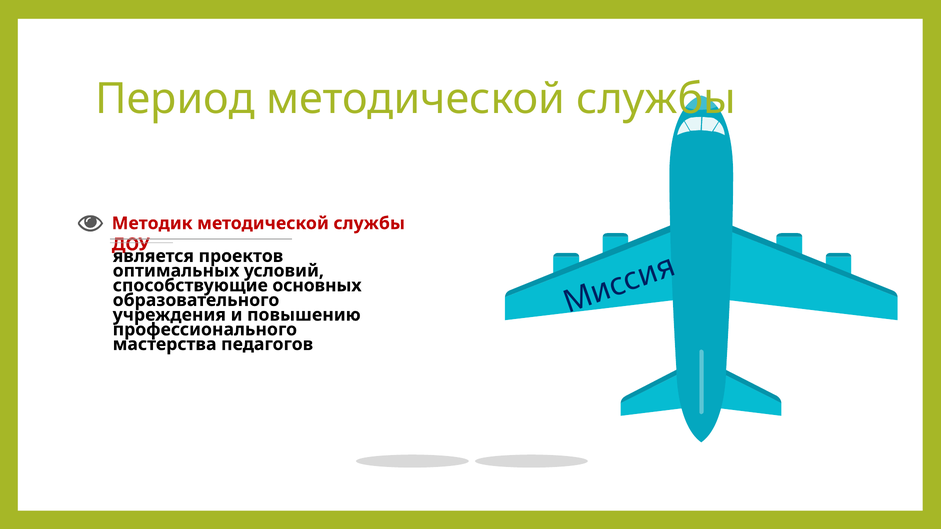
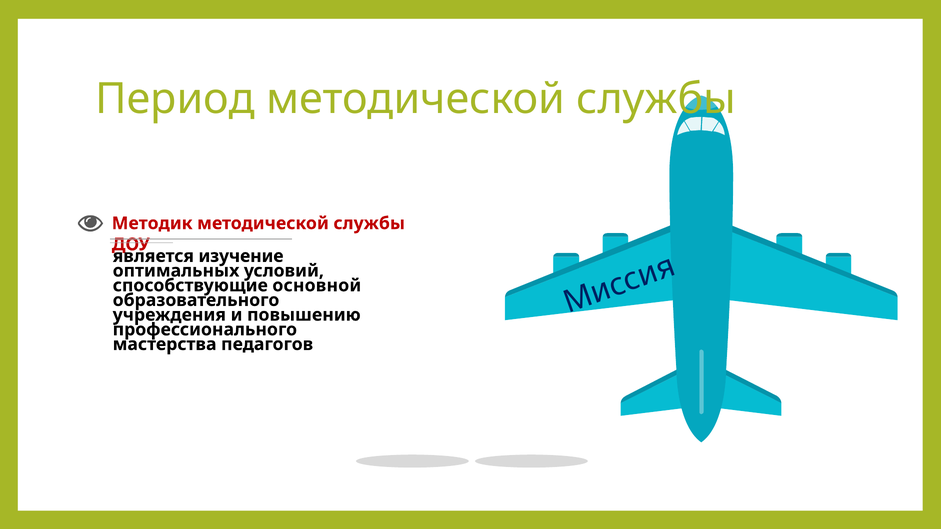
проектов: проектов -> изучение
основных: основных -> основной
